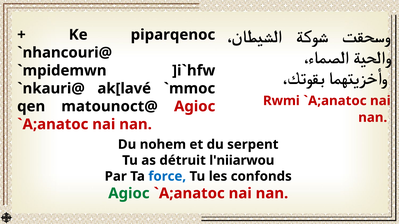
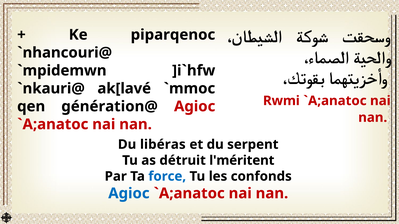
matounoct@: matounoct@ -> génération@
nohem: nohem -> libéras
l'niiarwou: l'niiarwou -> l'méritent
Agioc at (129, 194) colour: green -> blue
